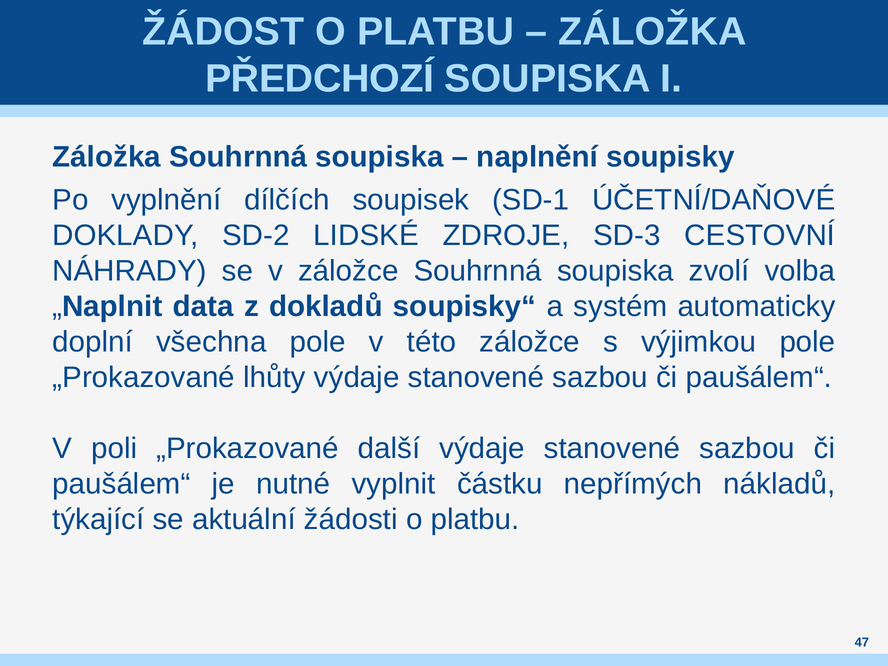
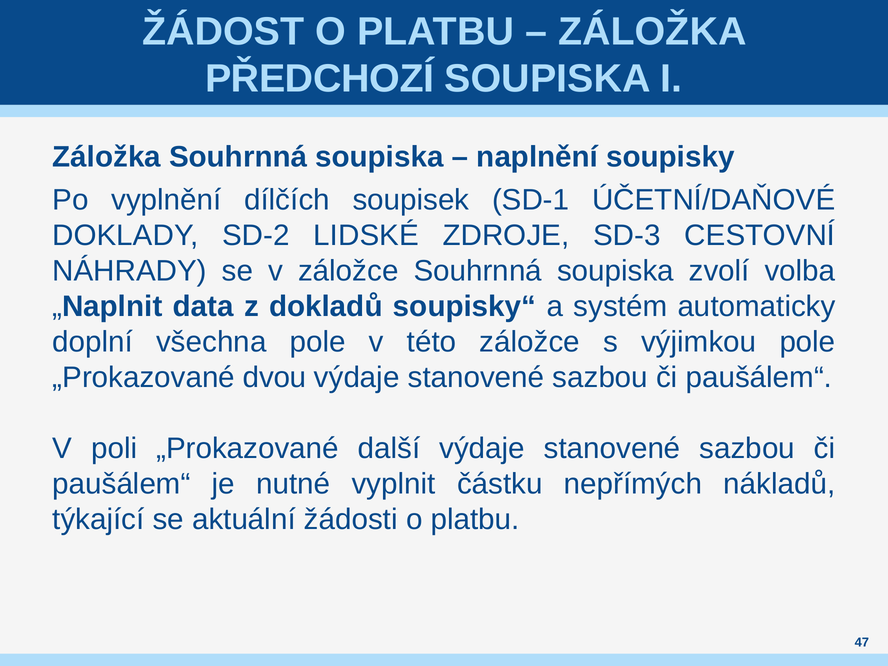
lhůty: lhůty -> dvou
